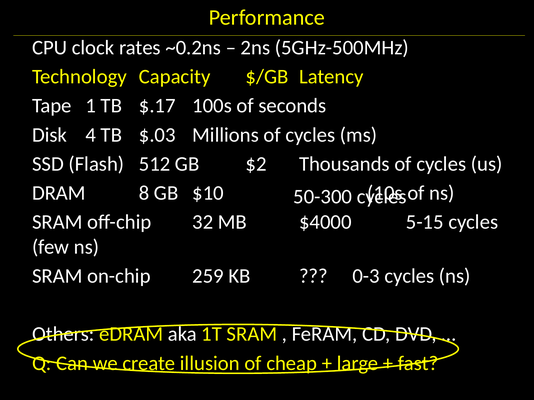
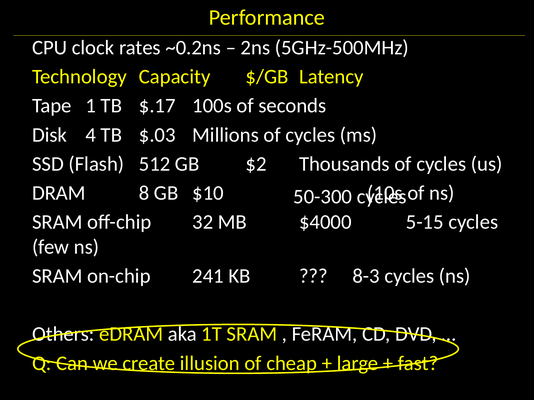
259: 259 -> 241
0-3: 0-3 -> 8-3
